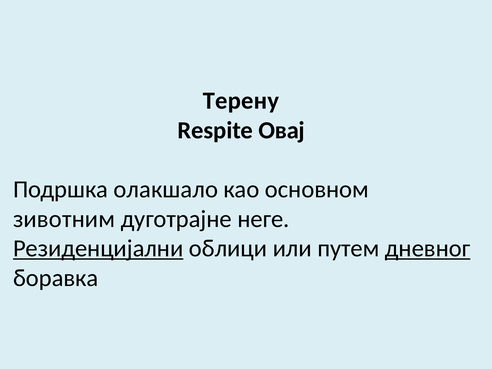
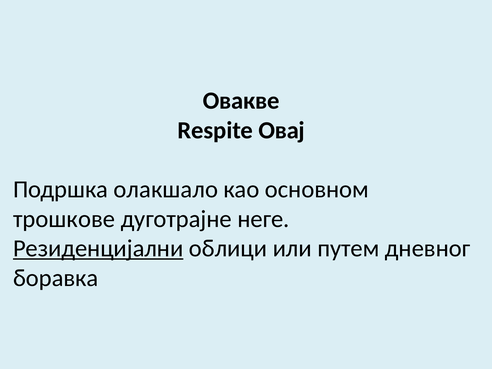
Терену: Терену -> Овакве
зивотним: зивотним -> трошкове
дневног underline: present -> none
